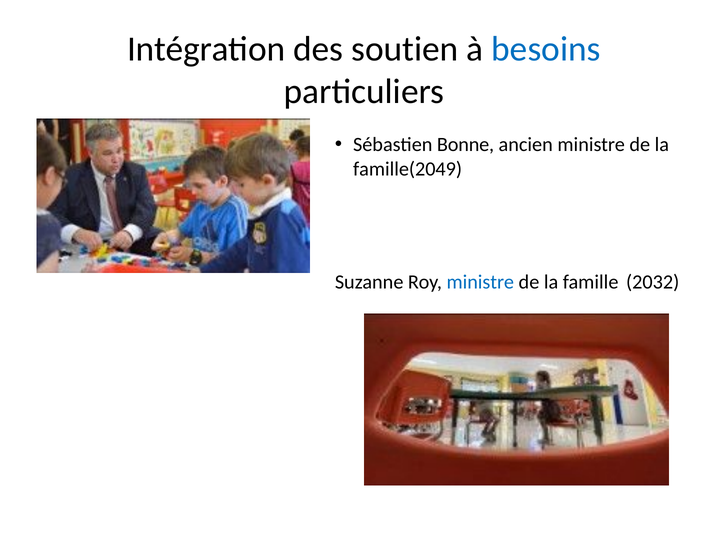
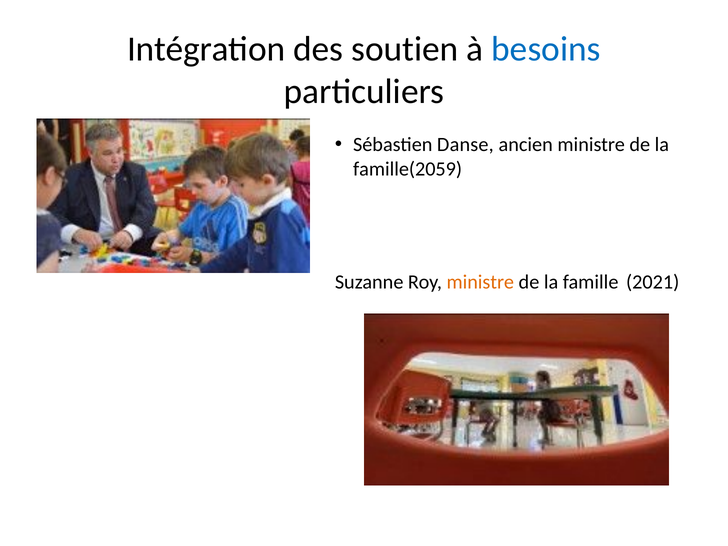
Bonne: Bonne -> Danse
famille(2049: famille(2049 -> famille(2059
ministre at (480, 282) colour: blue -> orange
2032: 2032 -> 2021
